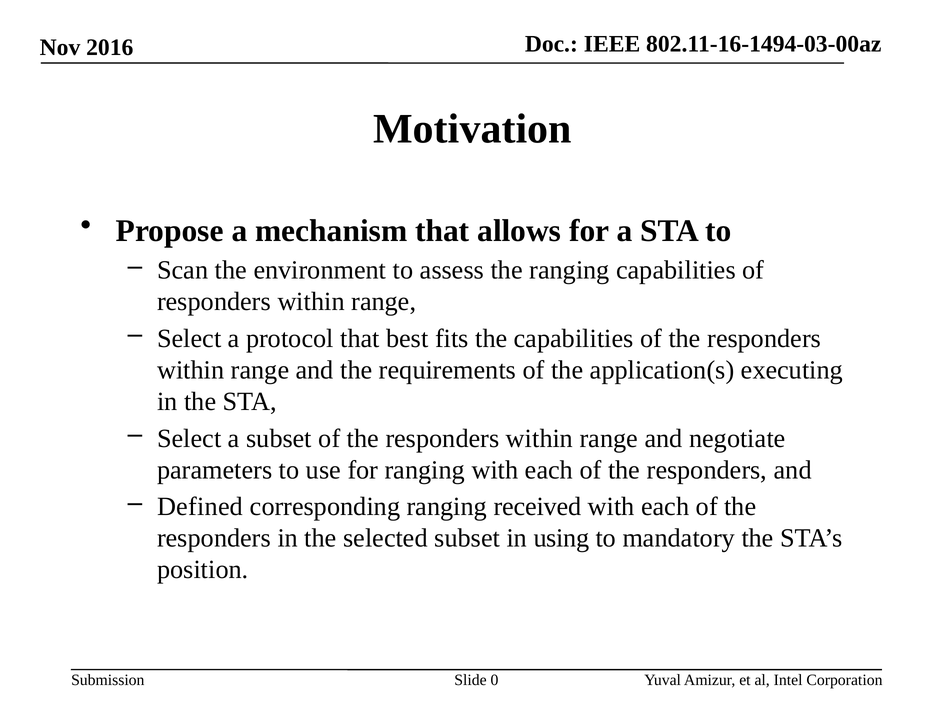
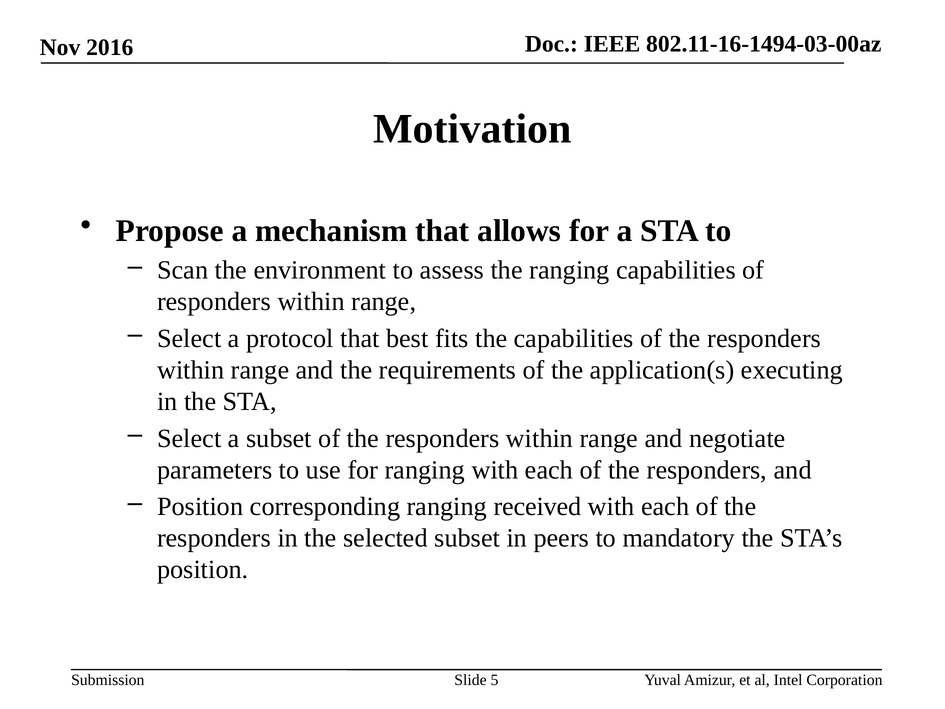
Defined at (200, 506): Defined -> Position
using: using -> peers
0: 0 -> 5
